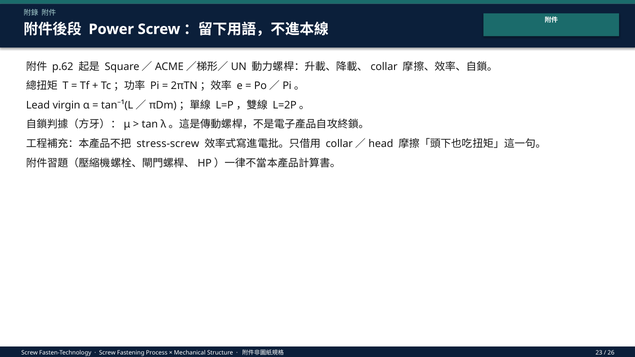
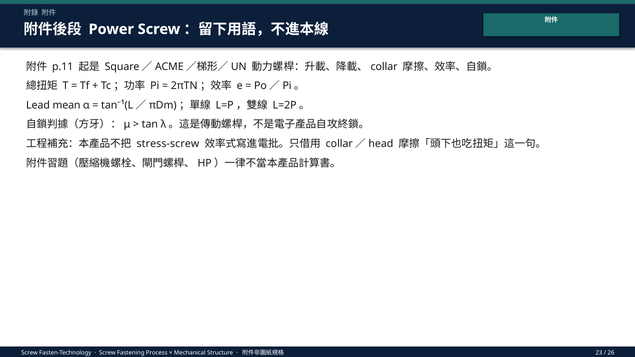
p.62: p.62 -> p.11
virgin: virgin -> mean
